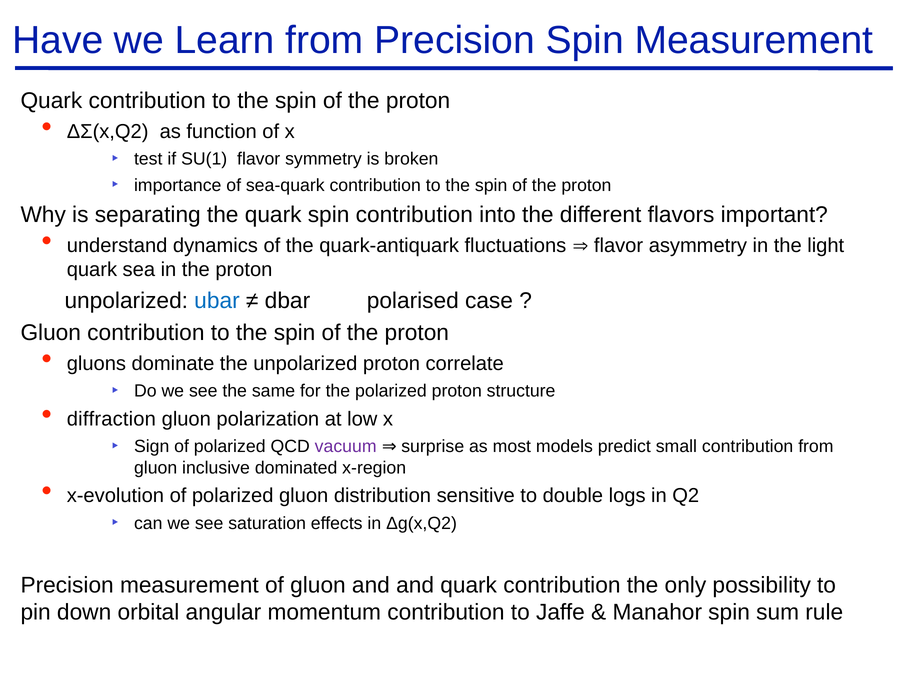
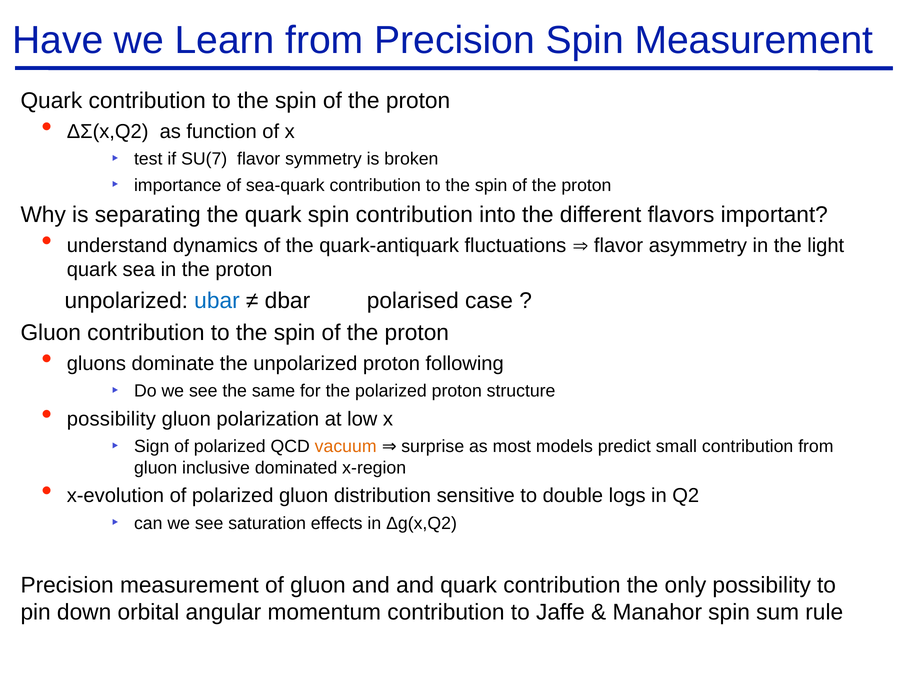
SU(1: SU(1 -> SU(7
correlate: correlate -> following
diffraction at (111, 419): diffraction -> possibility
vacuum colour: purple -> orange
